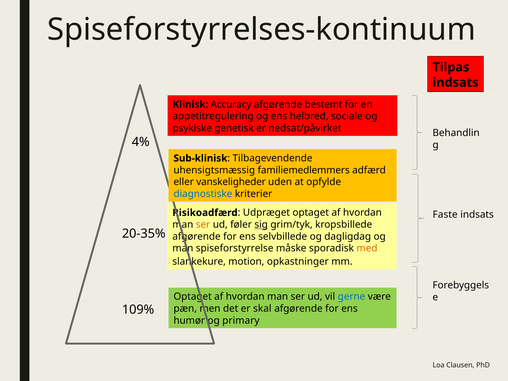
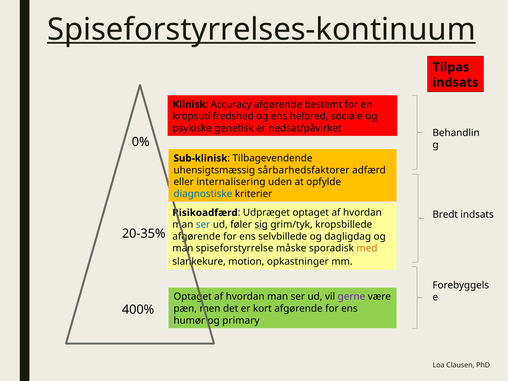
Spiseforstyrrelses-kontinuum underline: none -> present
appetitregulering: appetitregulering -> kropsutilfredshed
4%: 4% -> 0%
familiemedlemmers: familiemedlemmers -> sårbarhedsfaktorer
vanskeligheder: vanskeligheder -> internalisering
Faste: Faste -> Bredt
ser at (203, 225) colour: orange -> blue
gerne colour: blue -> purple
skal: skal -> kort
109%: 109% -> 400%
